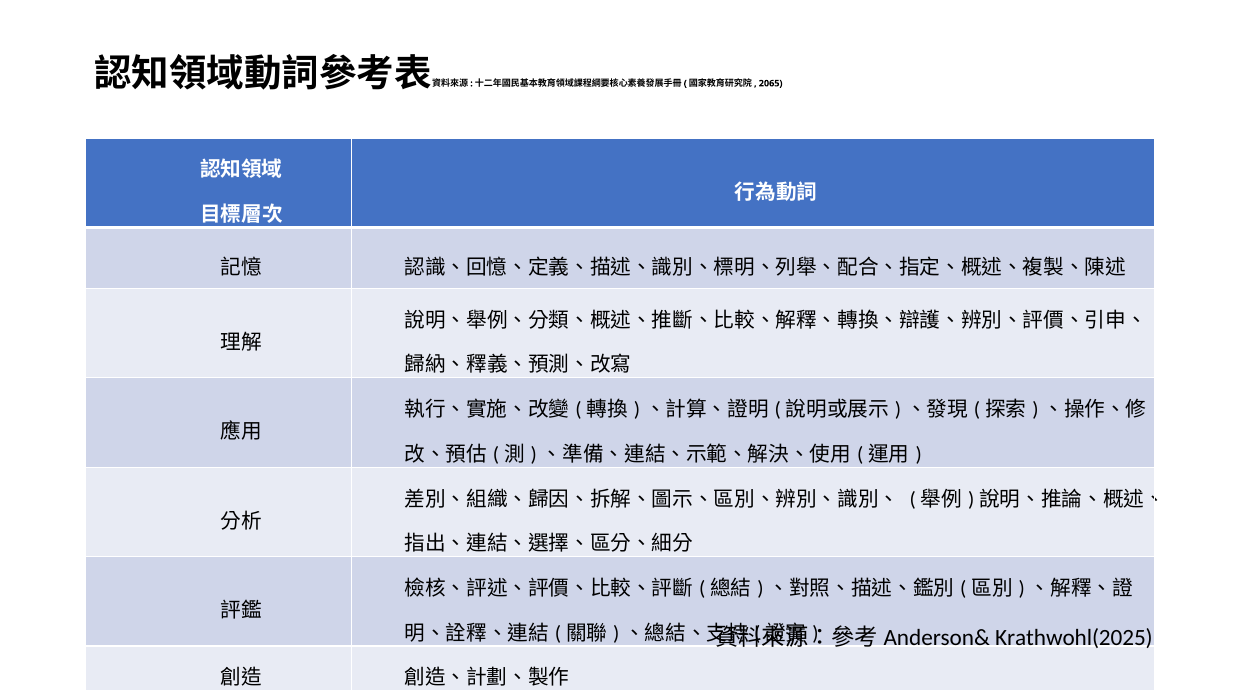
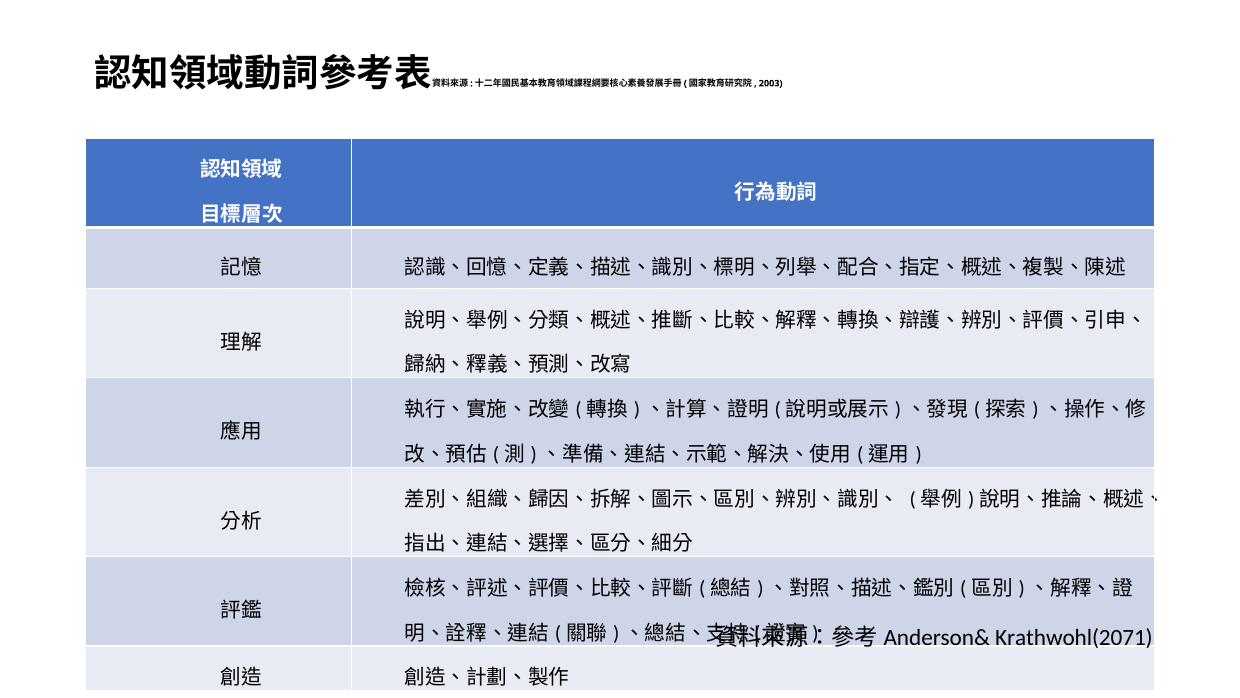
2065: 2065 -> 2003
Krathwohl(2025: Krathwohl(2025 -> Krathwohl(2071
